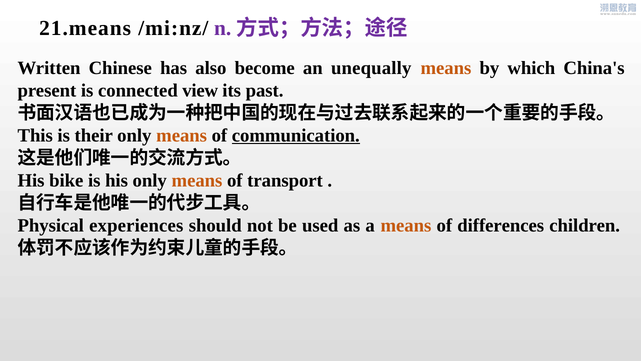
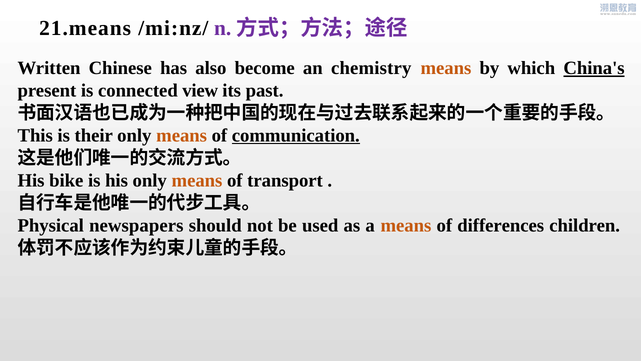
unequally: unequally -> chemistry
China's underline: none -> present
experiences: experiences -> newspapers
